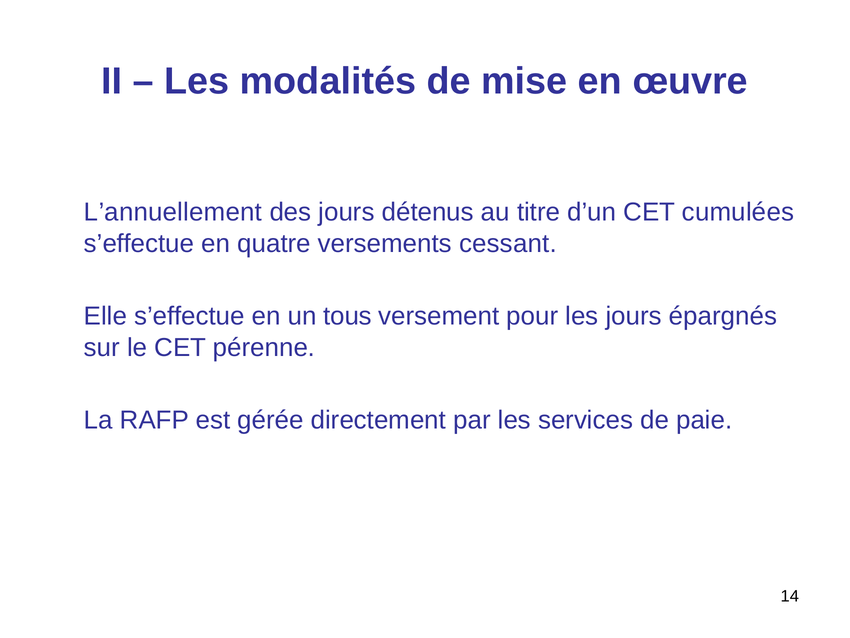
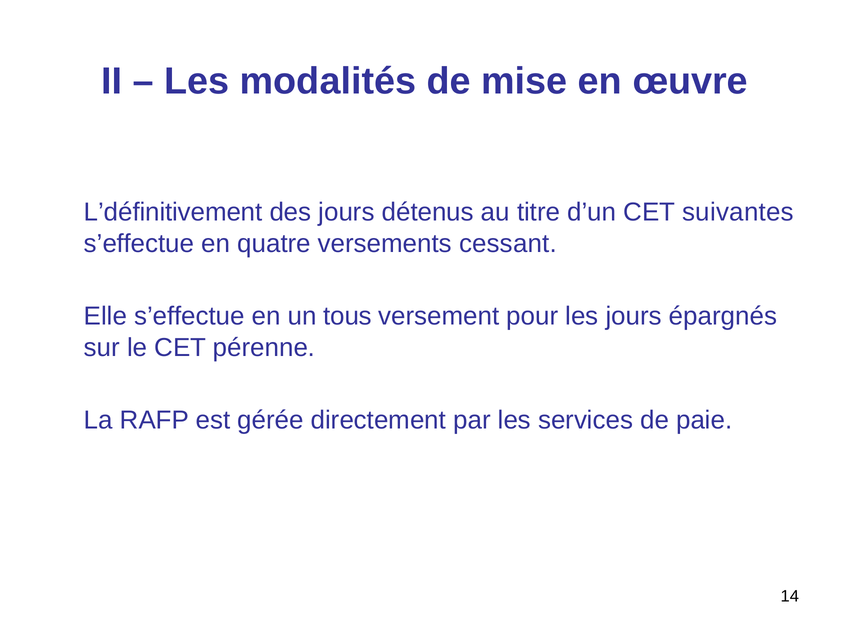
L’annuellement: L’annuellement -> L’définitivement
cumulées: cumulées -> suivantes
